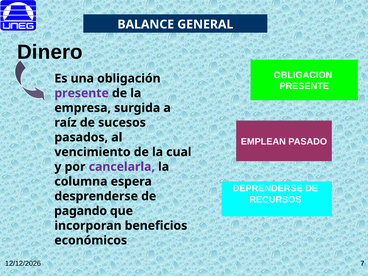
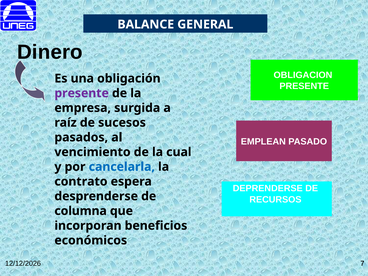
cancelarla colour: purple -> blue
columna: columna -> contrato
pagando: pagando -> columna
